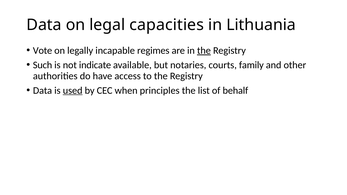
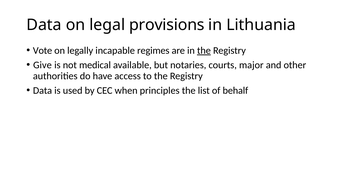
capacities: capacities -> provisions
Such: Such -> Give
indicate: indicate -> medical
family: family -> major
used underline: present -> none
